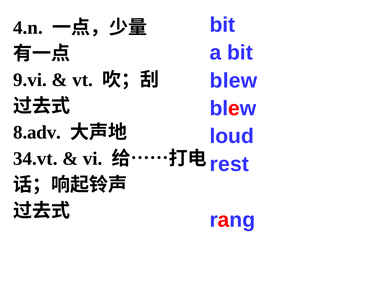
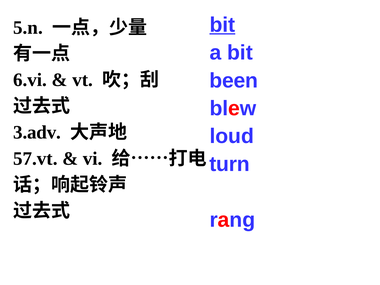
bit at (222, 25) underline: none -> present
4.n: 4.n -> 5.n
blew at (233, 81): blew -> been
9.vi: 9.vi -> 6.vi
8.adv: 8.adv -> 3.adv
34.vt: 34.vt -> 57.vt
rest: rest -> turn
